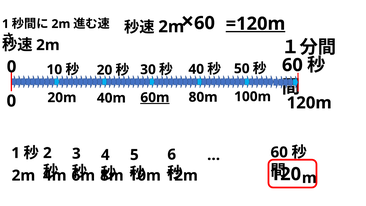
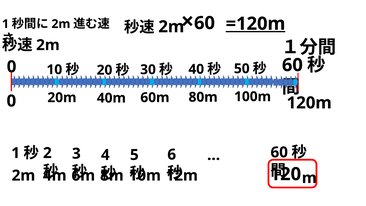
60m underline: present -> none
